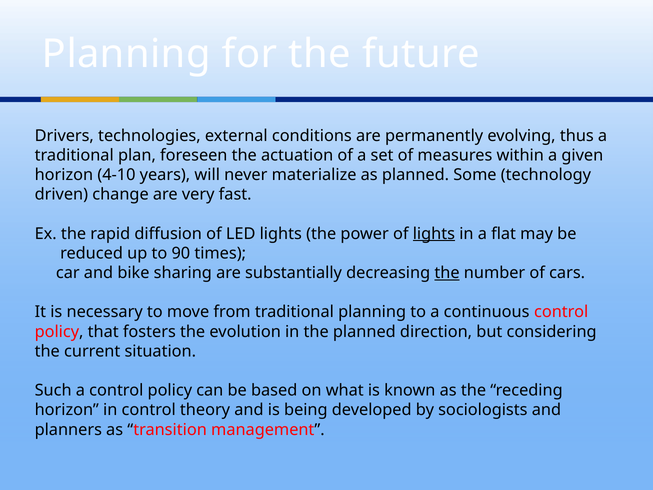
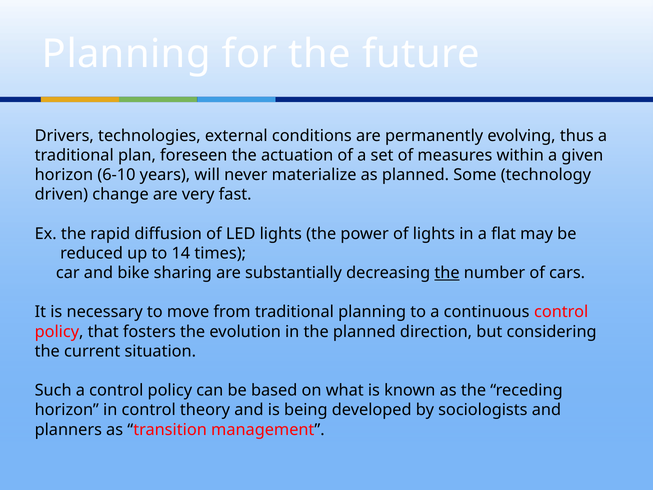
4-10: 4-10 -> 6-10
lights at (434, 234) underline: present -> none
90: 90 -> 14
